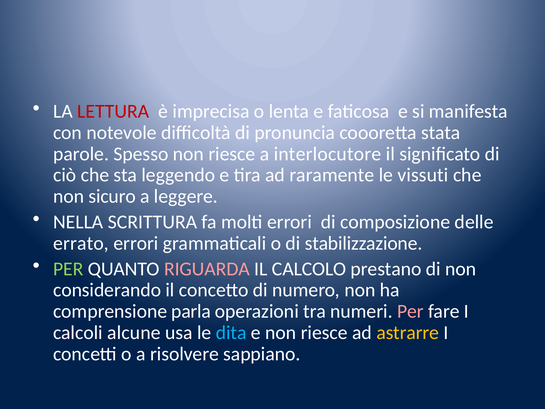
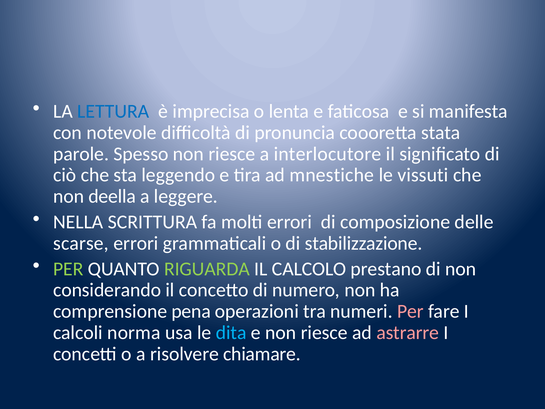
LETTURA colour: red -> blue
raramente: raramente -> mnestiche
sicuro: sicuro -> deella
errato: errato -> scarse
RIGUARDA colour: pink -> light green
parla: parla -> pena
alcune: alcune -> norma
astrarre colour: yellow -> pink
sappiano: sappiano -> chiamare
